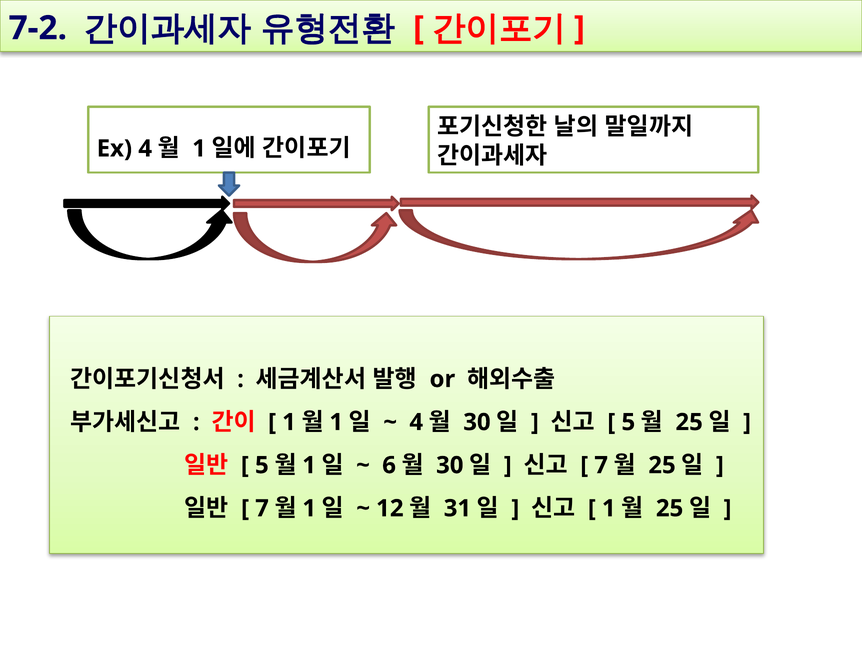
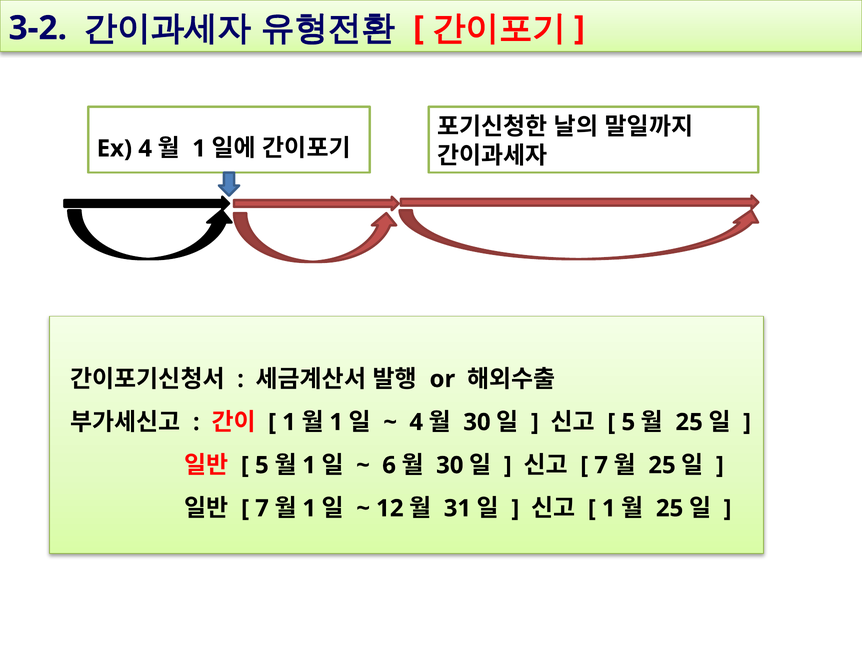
7-2: 7-2 -> 3-2
